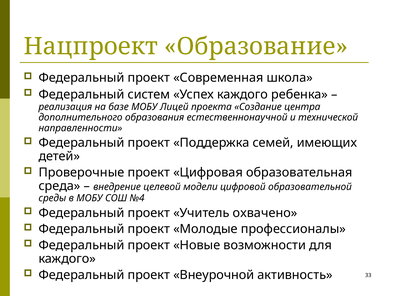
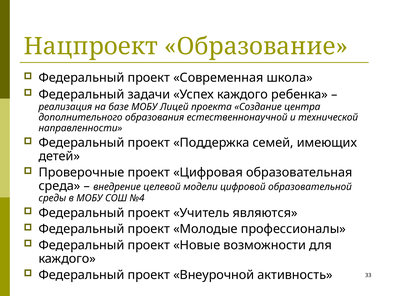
систем: систем -> задачи
охвачено: охвачено -> являются
